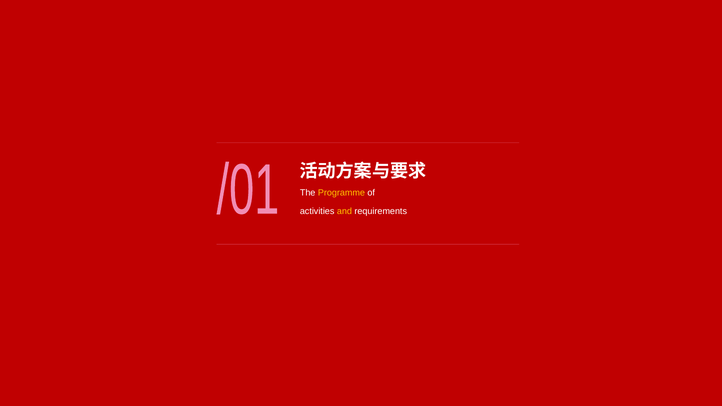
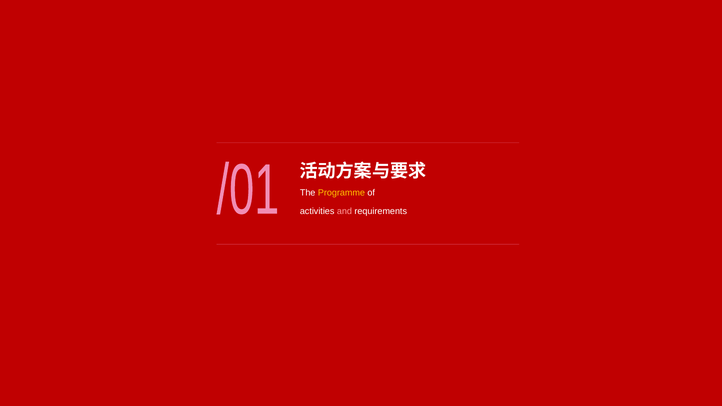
and colour: yellow -> pink
